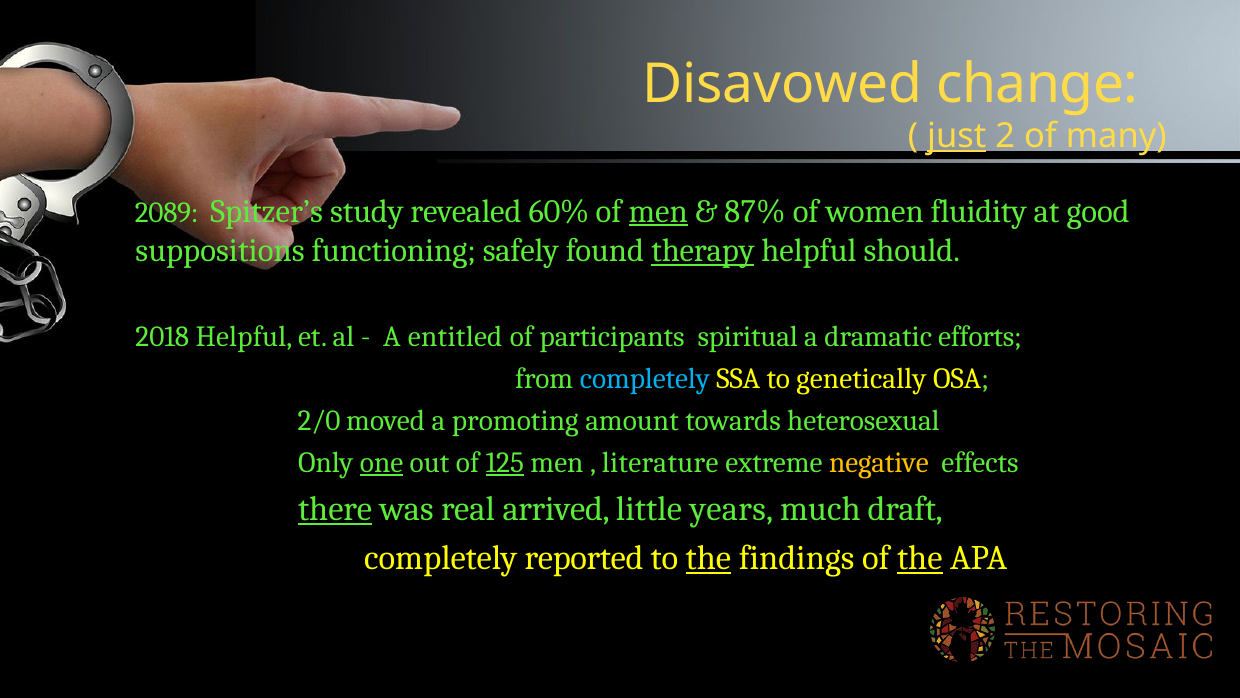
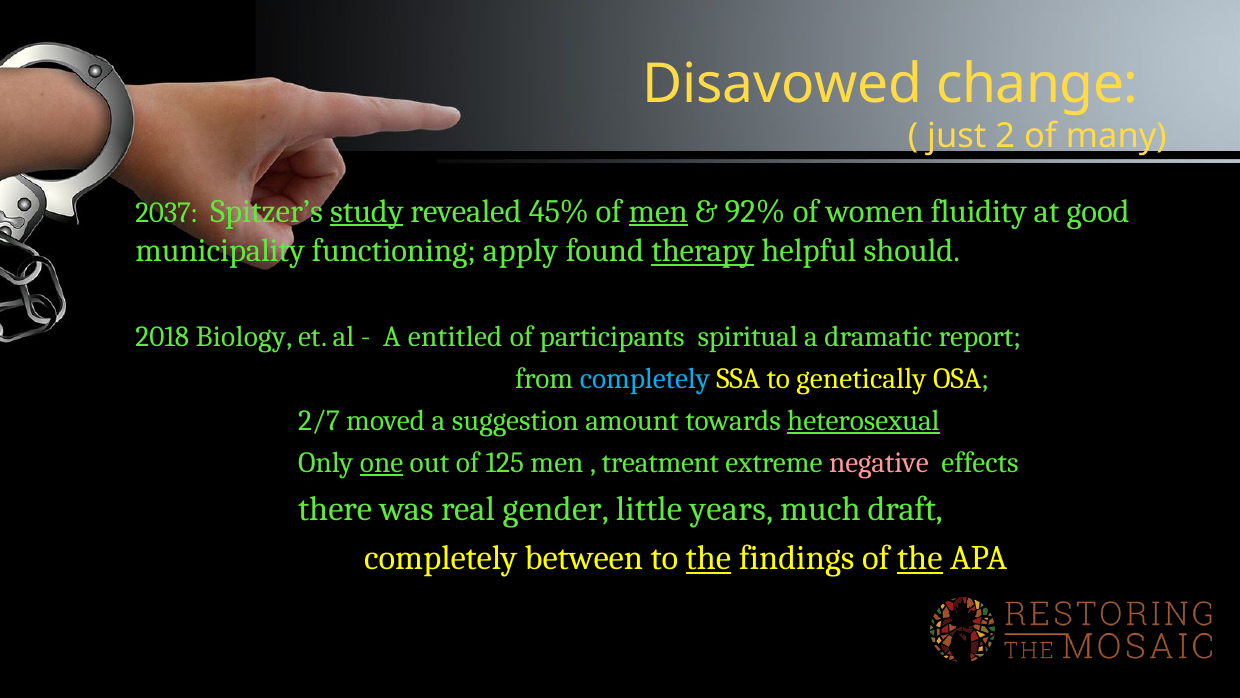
just underline: present -> none
2089: 2089 -> 2037
study underline: none -> present
60%: 60% -> 45%
87%: 87% -> 92%
suppositions: suppositions -> municipality
safely: safely -> apply
2018 Helpful: Helpful -> Biology
efforts: efforts -> report
2/0: 2/0 -> 2/7
promoting: promoting -> suggestion
heterosexual underline: none -> present
125 underline: present -> none
literature: literature -> treatment
negative colour: yellow -> pink
there underline: present -> none
arrived: arrived -> gender
reported: reported -> between
